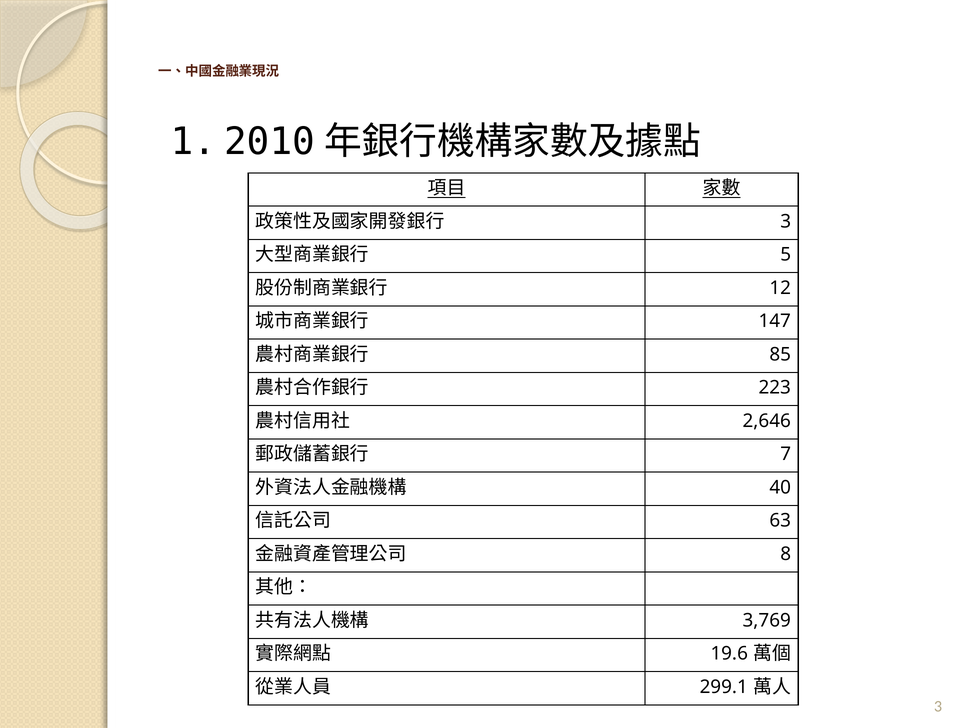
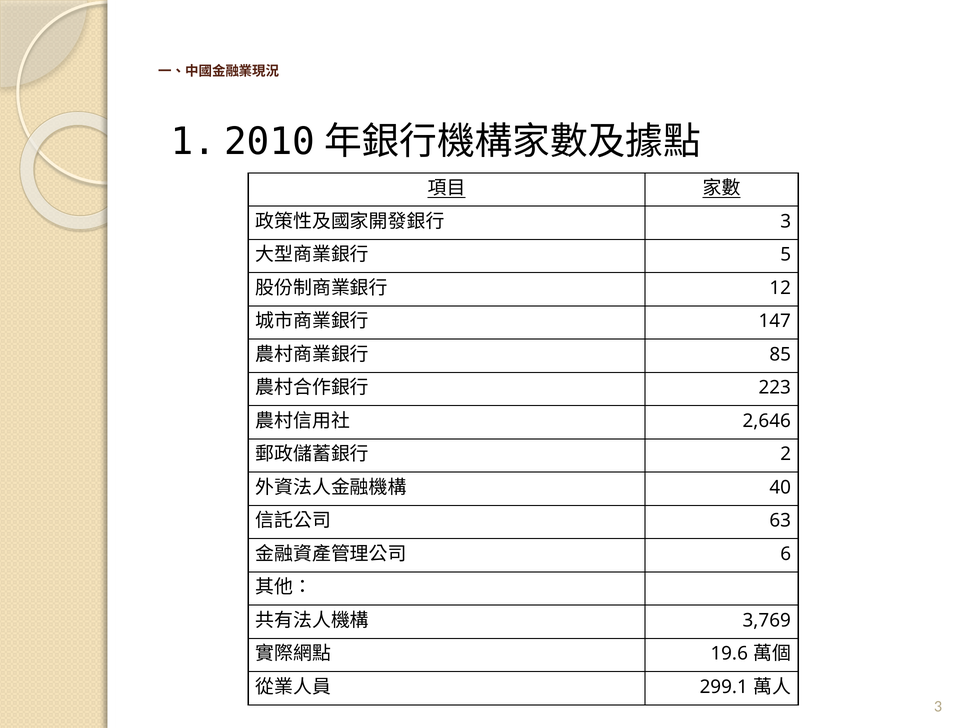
7: 7 -> 2
8: 8 -> 6
